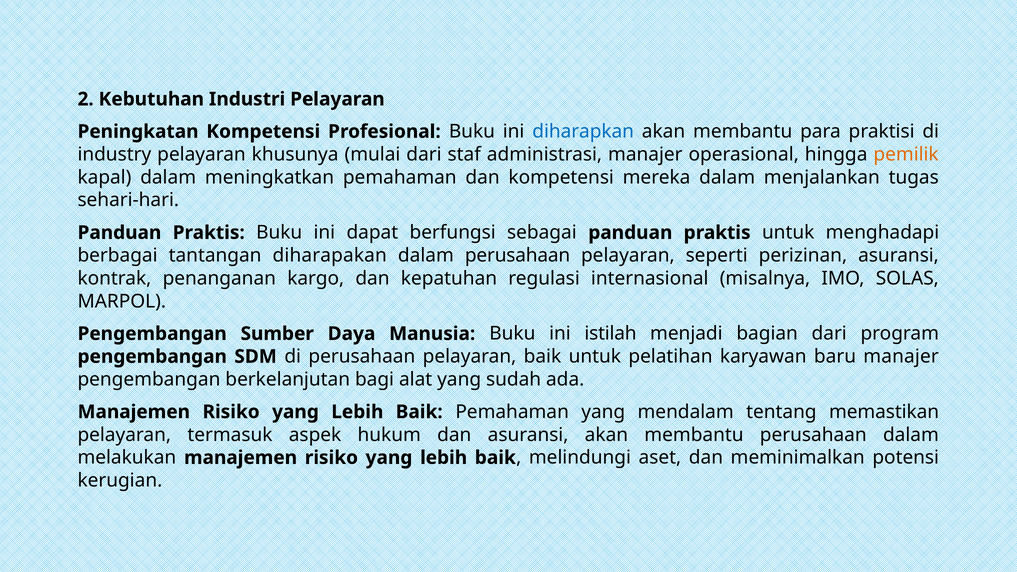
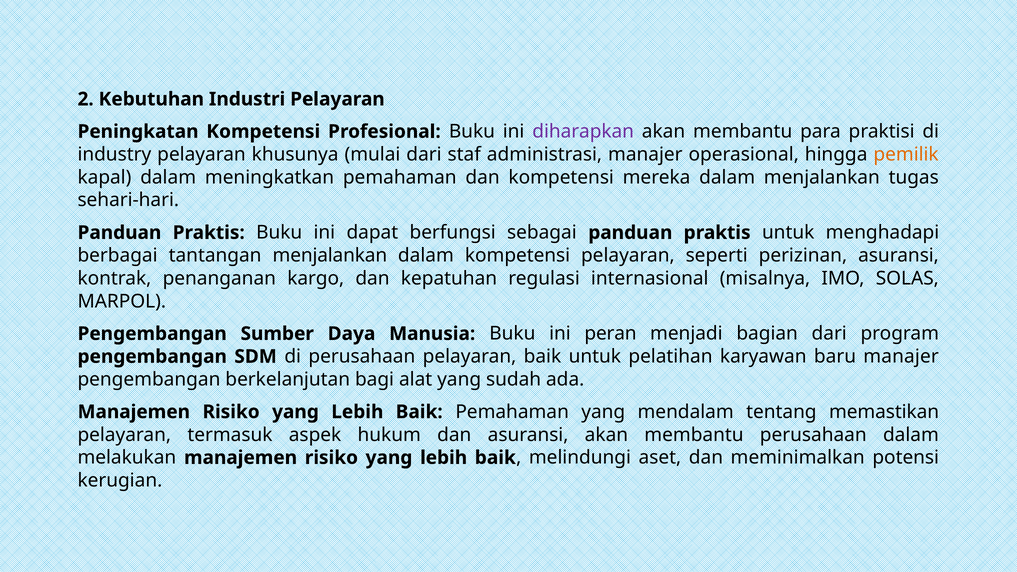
diharapkan colour: blue -> purple
tantangan diharapakan: diharapakan -> menjalankan
dalam perusahaan: perusahaan -> kompetensi
istilah: istilah -> peran
